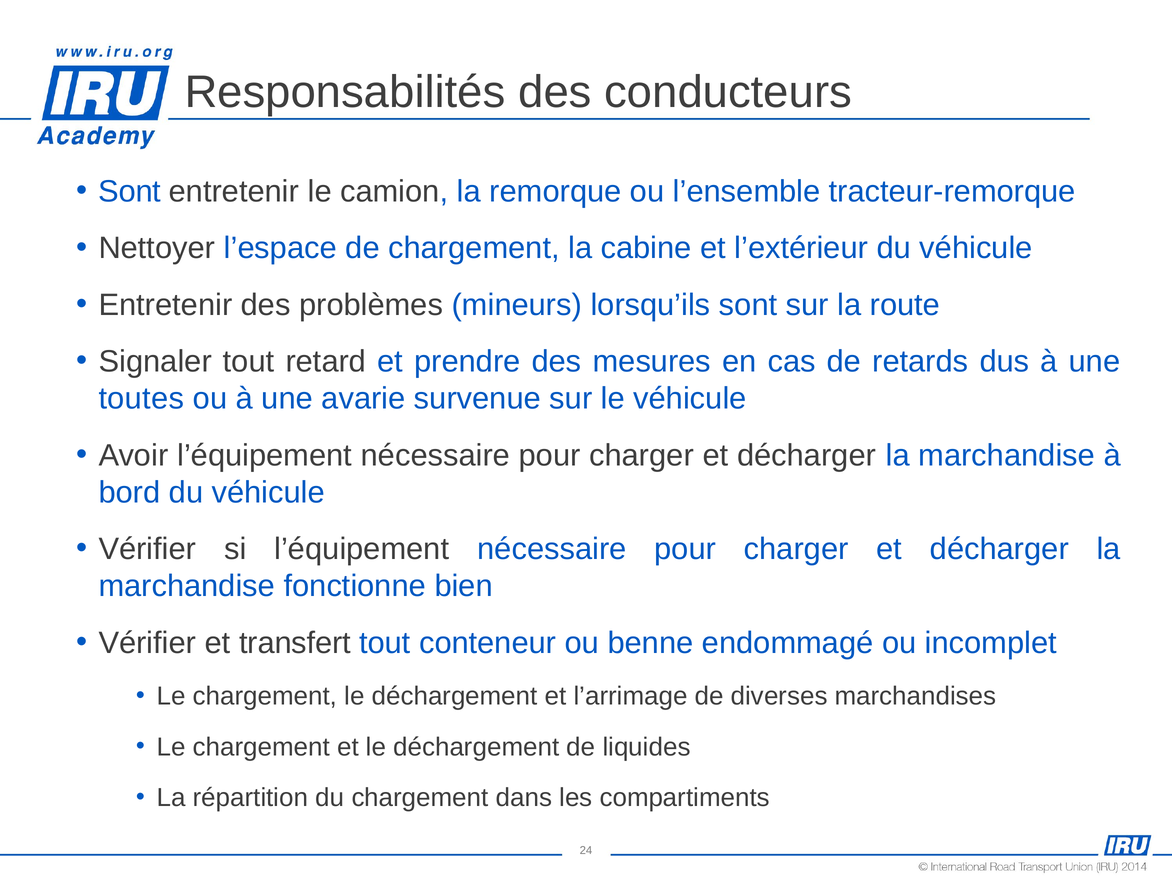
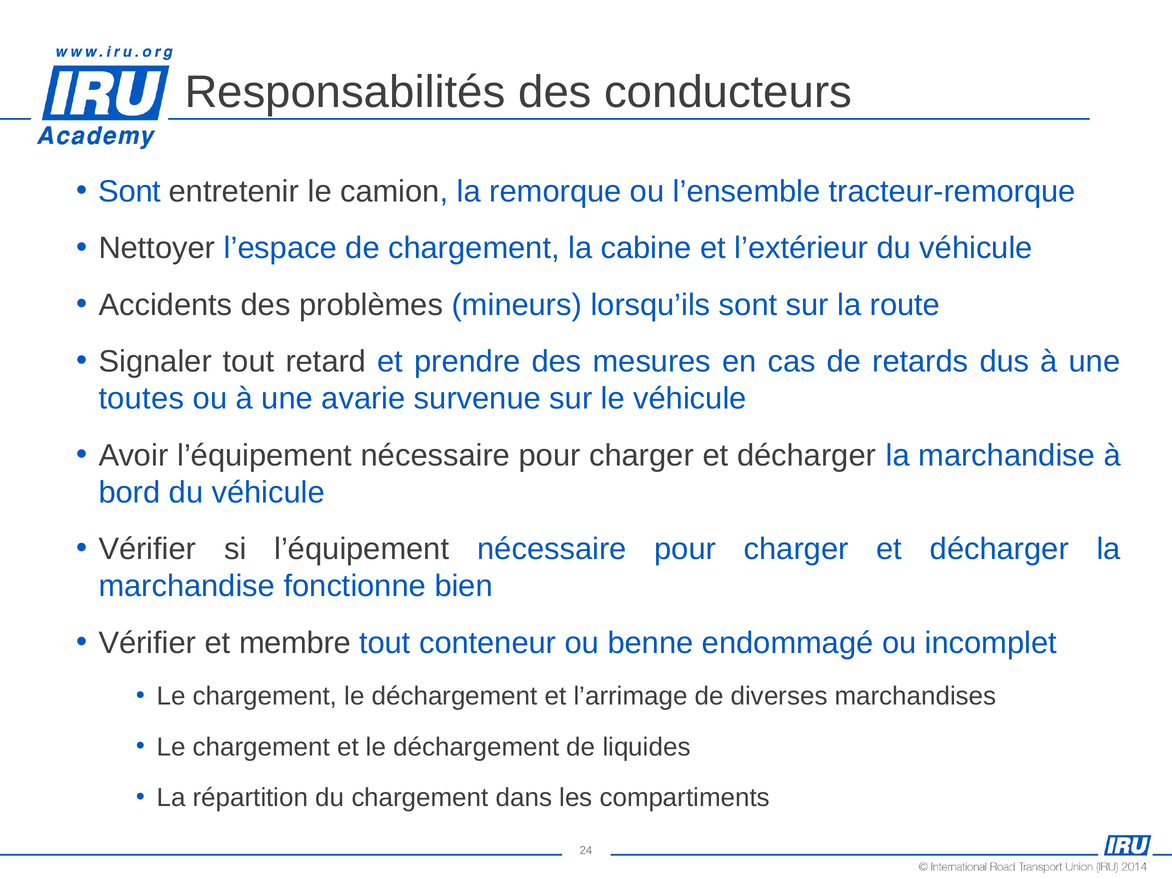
Entretenir at (166, 305): Entretenir -> Accidents
transfert: transfert -> membre
